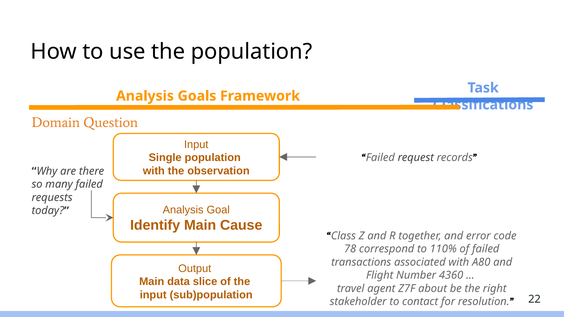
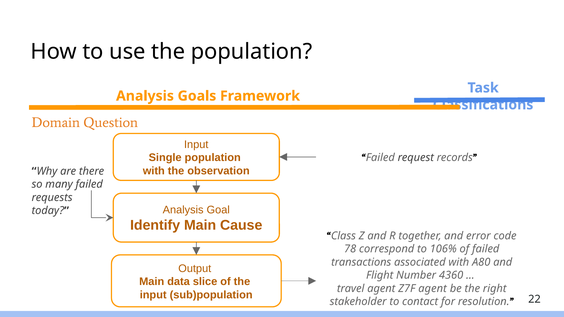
110%: 110% -> 106%
Z7F about: about -> agent
